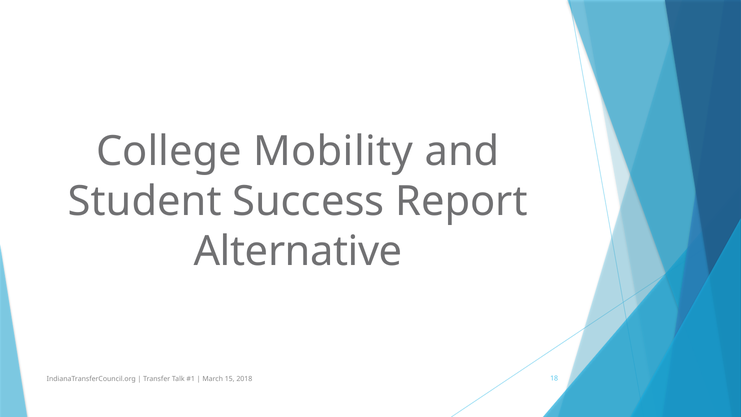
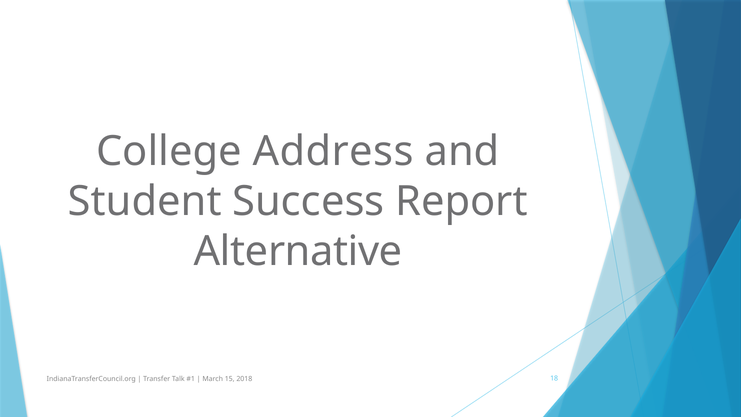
Mobility: Mobility -> Address
